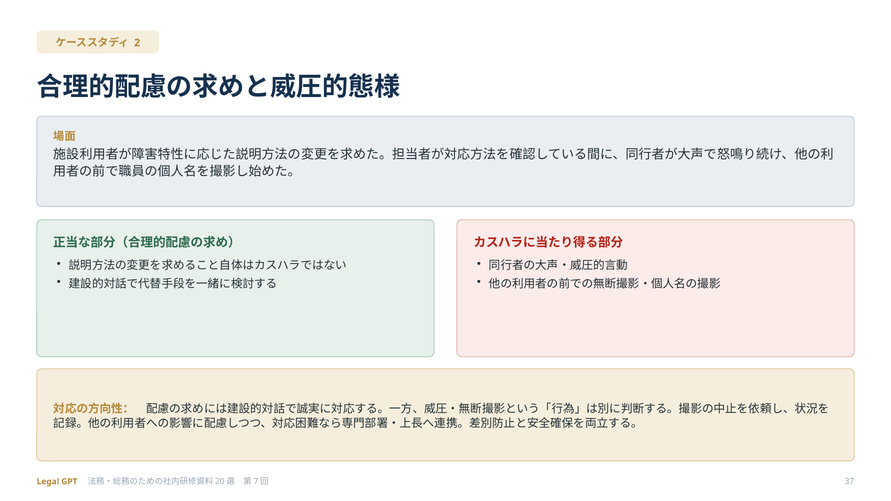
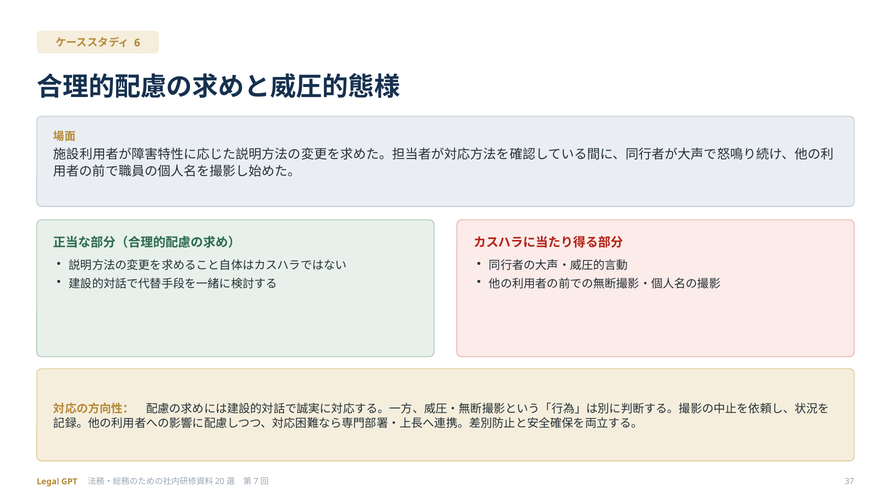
2: 2 -> 6
